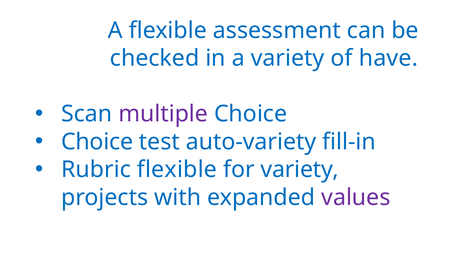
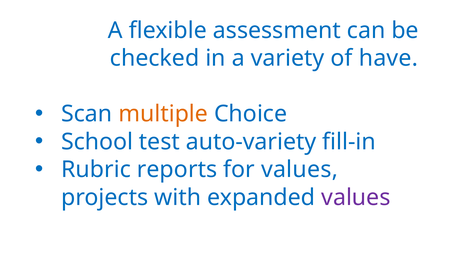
multiple colour: purple -> orange
Choice at (97, 142): Choice -> School
Rubric flexible: flexible -> reports
for variety: variety -> values
